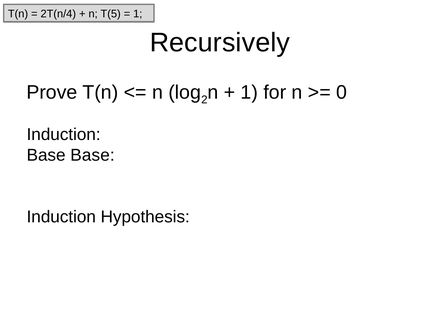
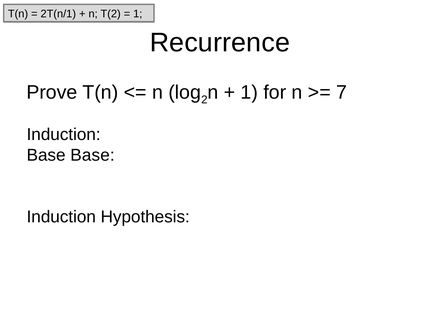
2T(n/4: 2T(n/4 -> 2T(n/1
T(5: T(5 -> T(2
Recursively: Recursively -> Recurrence
0: 0 -> 7
